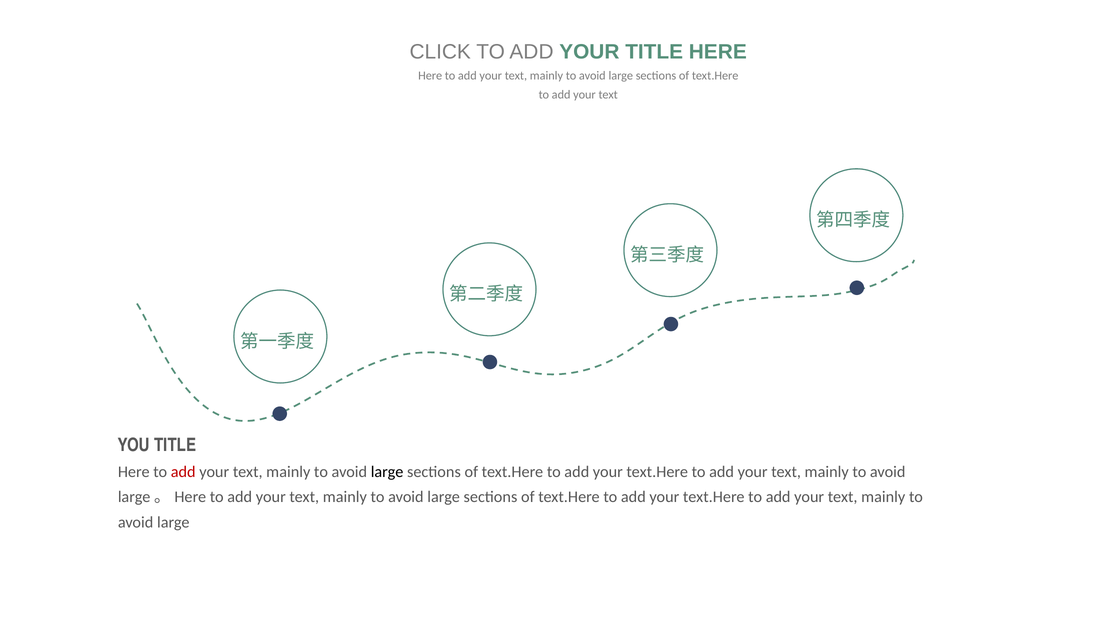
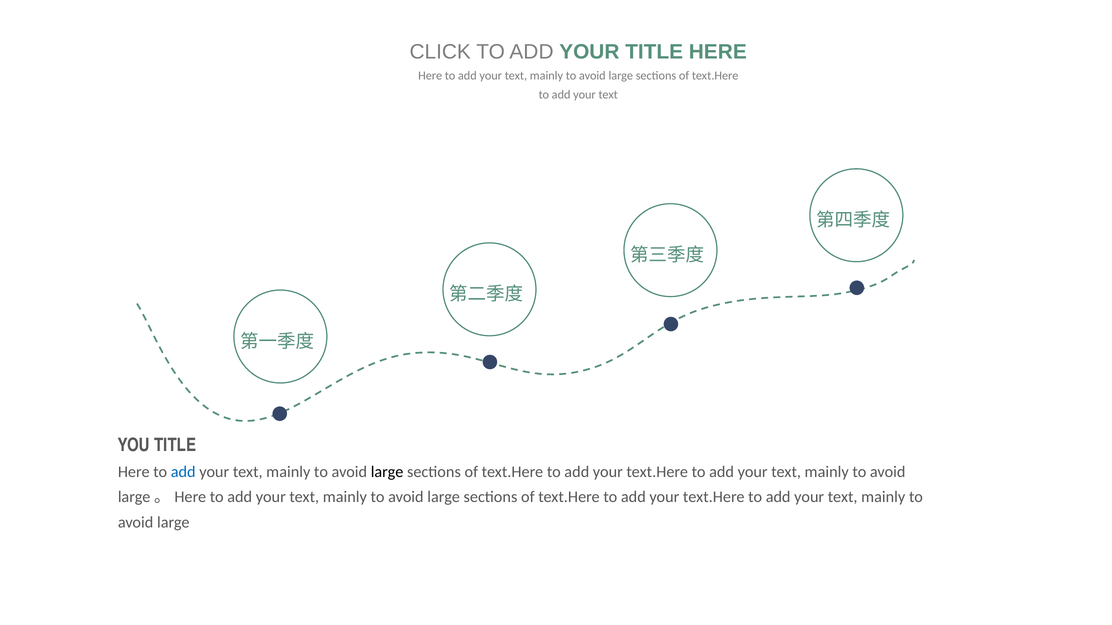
add at (183, 472) colour: red -> blue
